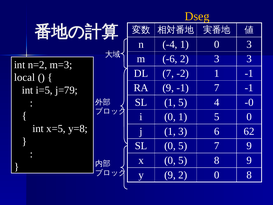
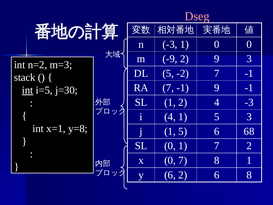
Dseg colour: yellow -> pink
n -4: -4 -> -3
0 3: 3 -> 0
-6: -6 -> -9
2 3: 3 -> 9
DL 7: 7 -> 5
-2 1: 1 -> 7
local: local -> stack
RA 9: 9 -> 7
-1 7: 7 -> 9
int at (28, 90) underline: none -> present
j=79: j=79 -> j=30
SL 1 5: 5 -> 2
4 -0: -0 -> -3
i 0: 0 -> 4
5 0: 0 -> 3
x=5: x=5 -> x=1
j 1 3: 3 -> 5
62: 62 -> 68
SL 0 5: 5 -> 1
7 9: 9 -> 2
x 0 5: 5 -> 7
8 9: 9 -> 1
y 9: 9 -> 6
2 0: 0 -> 6
